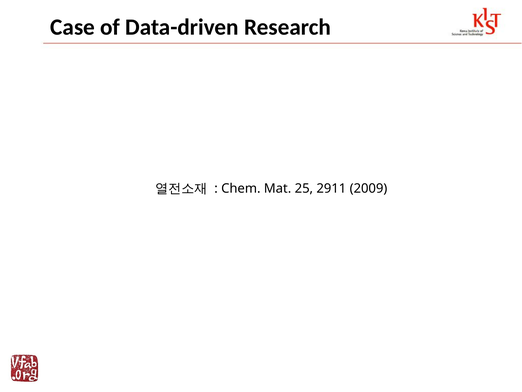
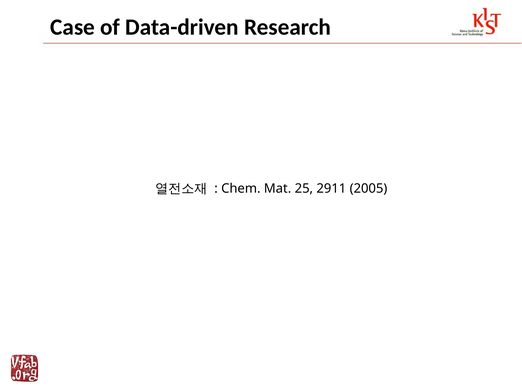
2009: 2009 -> 2005
